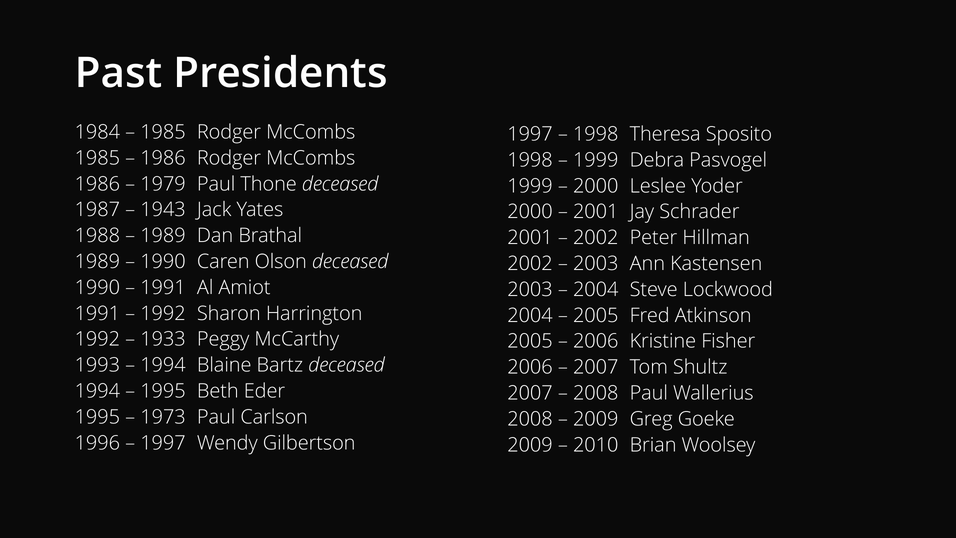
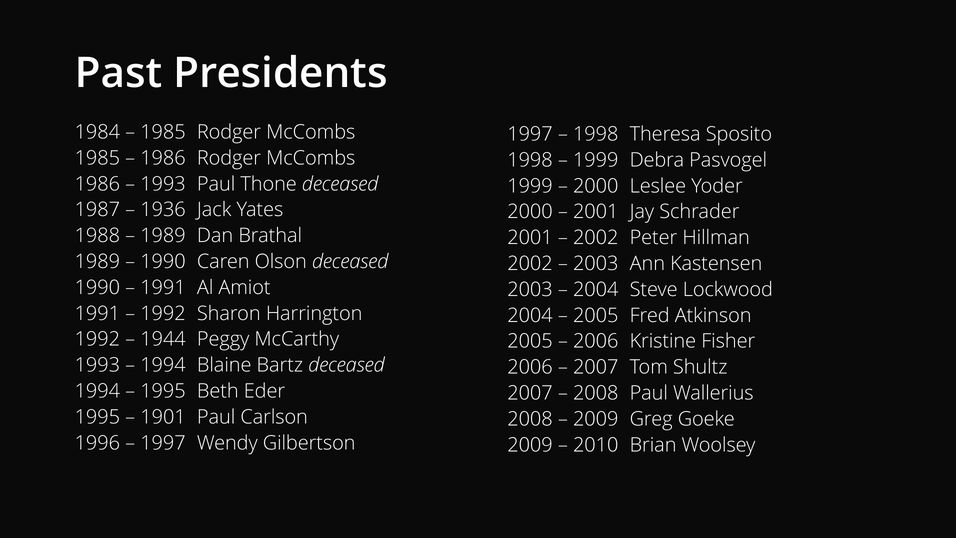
1979 at (163, 184): 1979 -> 1993
1943: 1943 -> 1936
1933: 1933 -> 1944
1973: 1973 -> 1901
